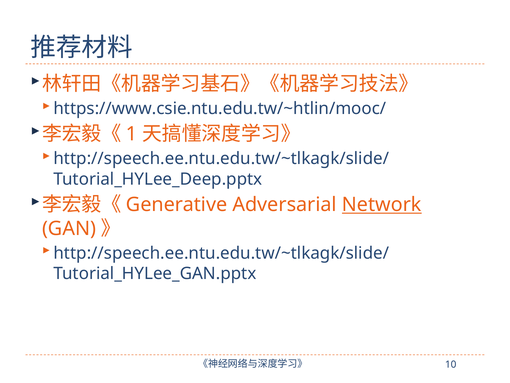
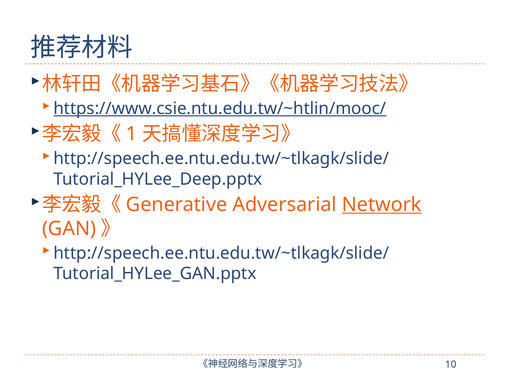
https://www.csie.ntu.edu.tw/~htlin/mooc/ underline: none -> present
